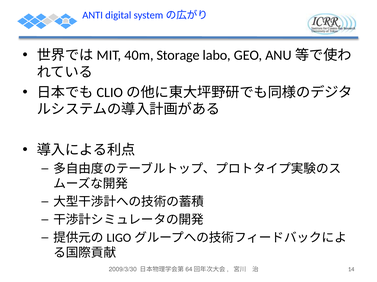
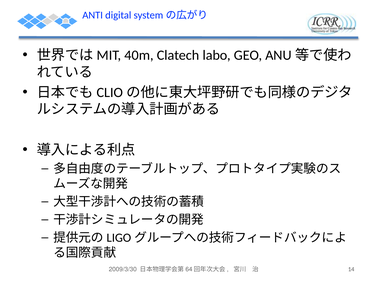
Storage: Storage -> Clatech
